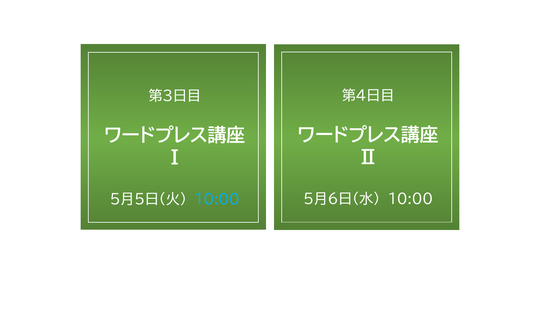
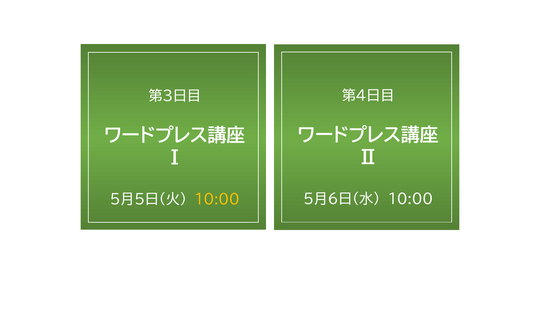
10:00 at (217, 200) colour: light blue -> yellow
